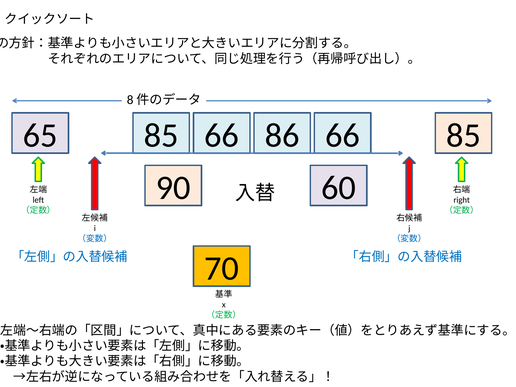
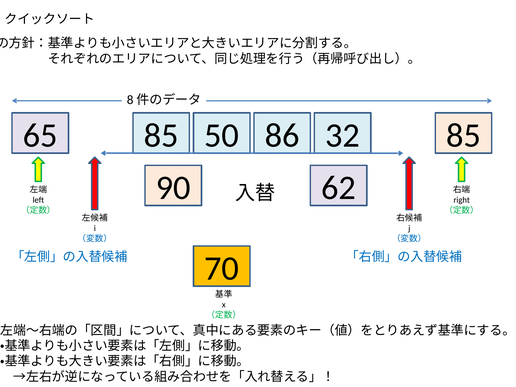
85 66: 66 -> 50
86 66: 66 -> 32
60: 60 -> 62
